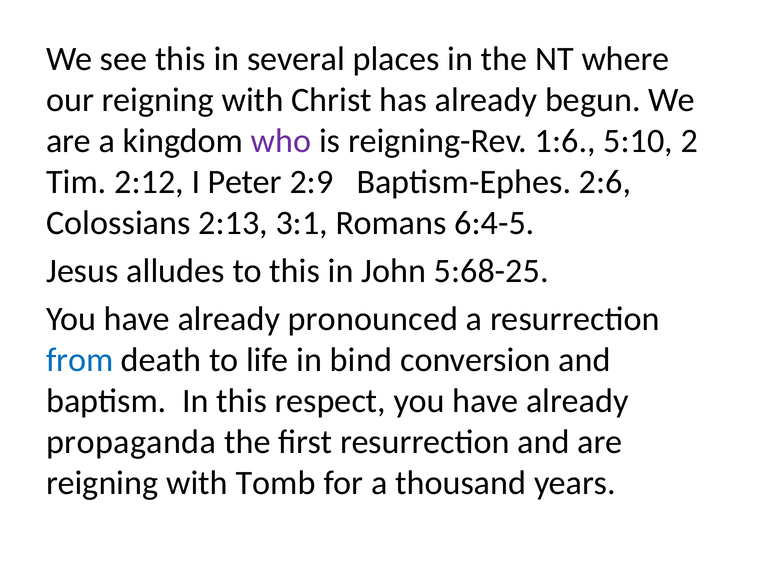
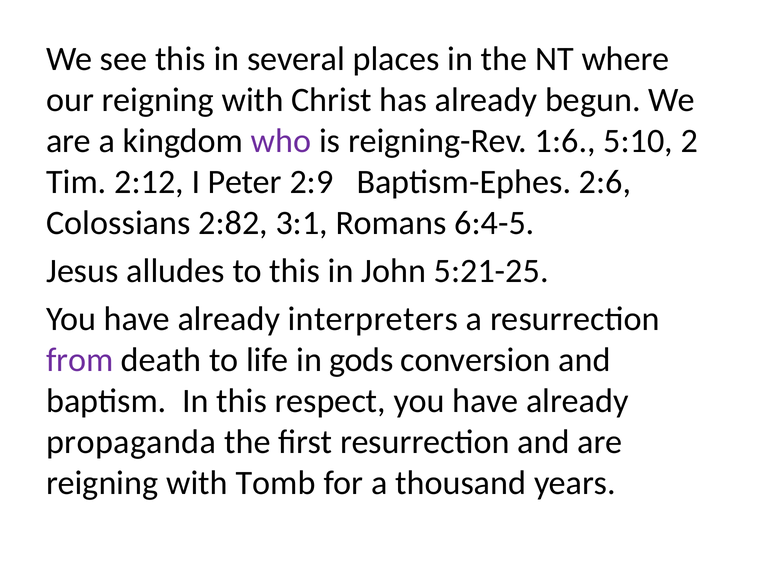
2:13: 2:13 -> 2:82
5:68-25: 5:68-25 -> 5:21-25
pronounced: pronounced -> interpreters
from colour: blue -> purple
bind: bind -> gods
